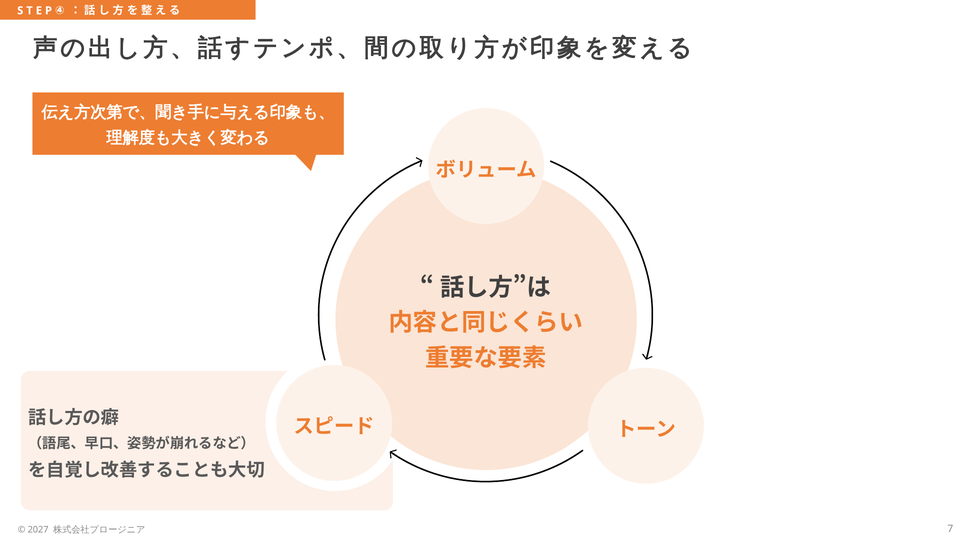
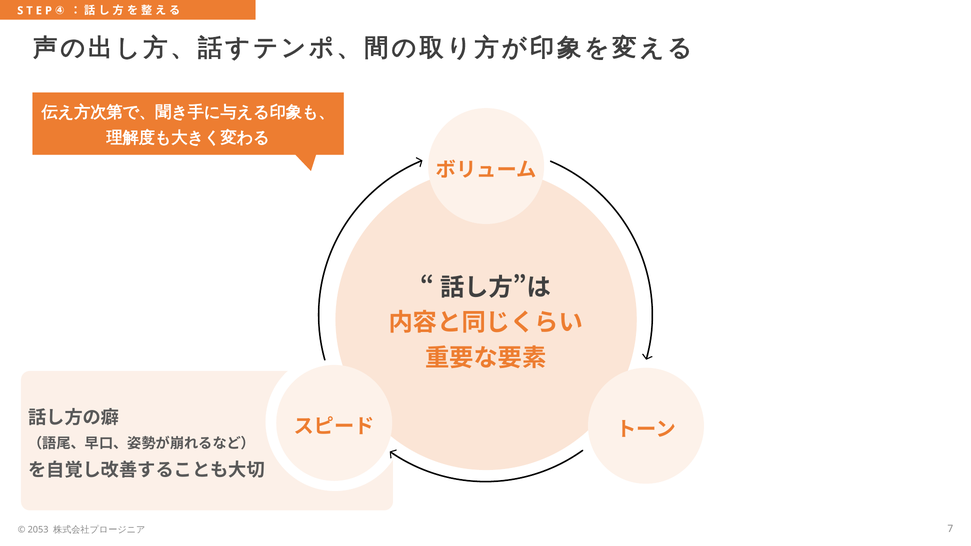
2027: 2027 -> 2053
